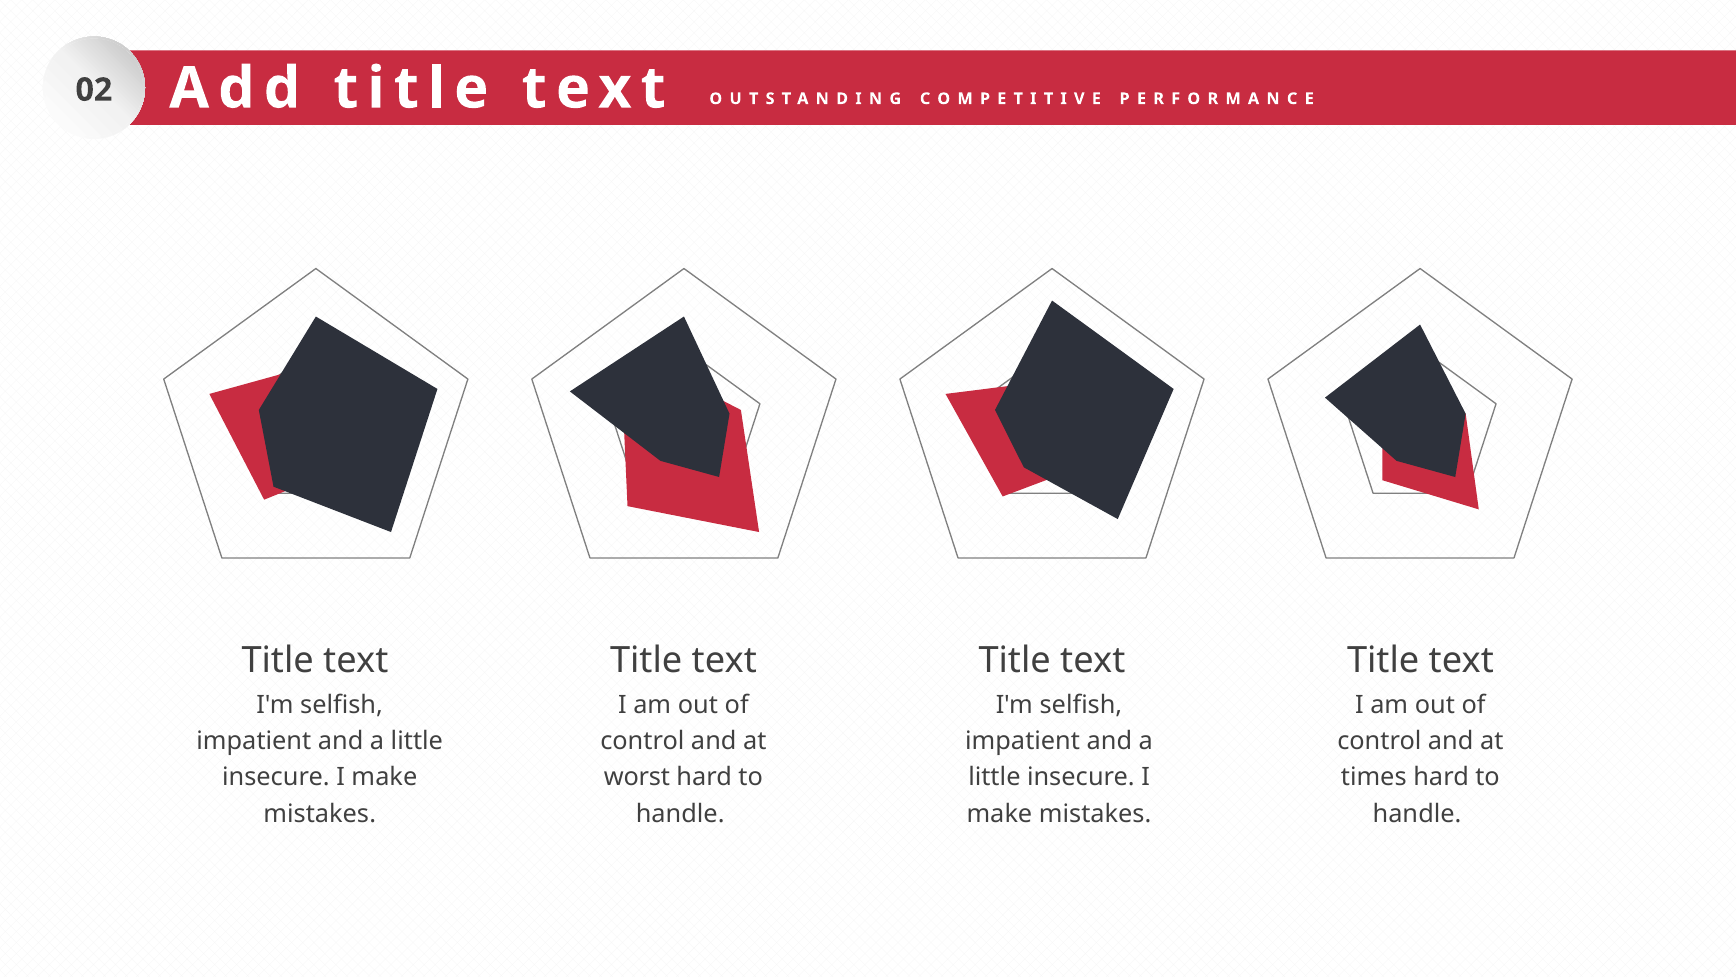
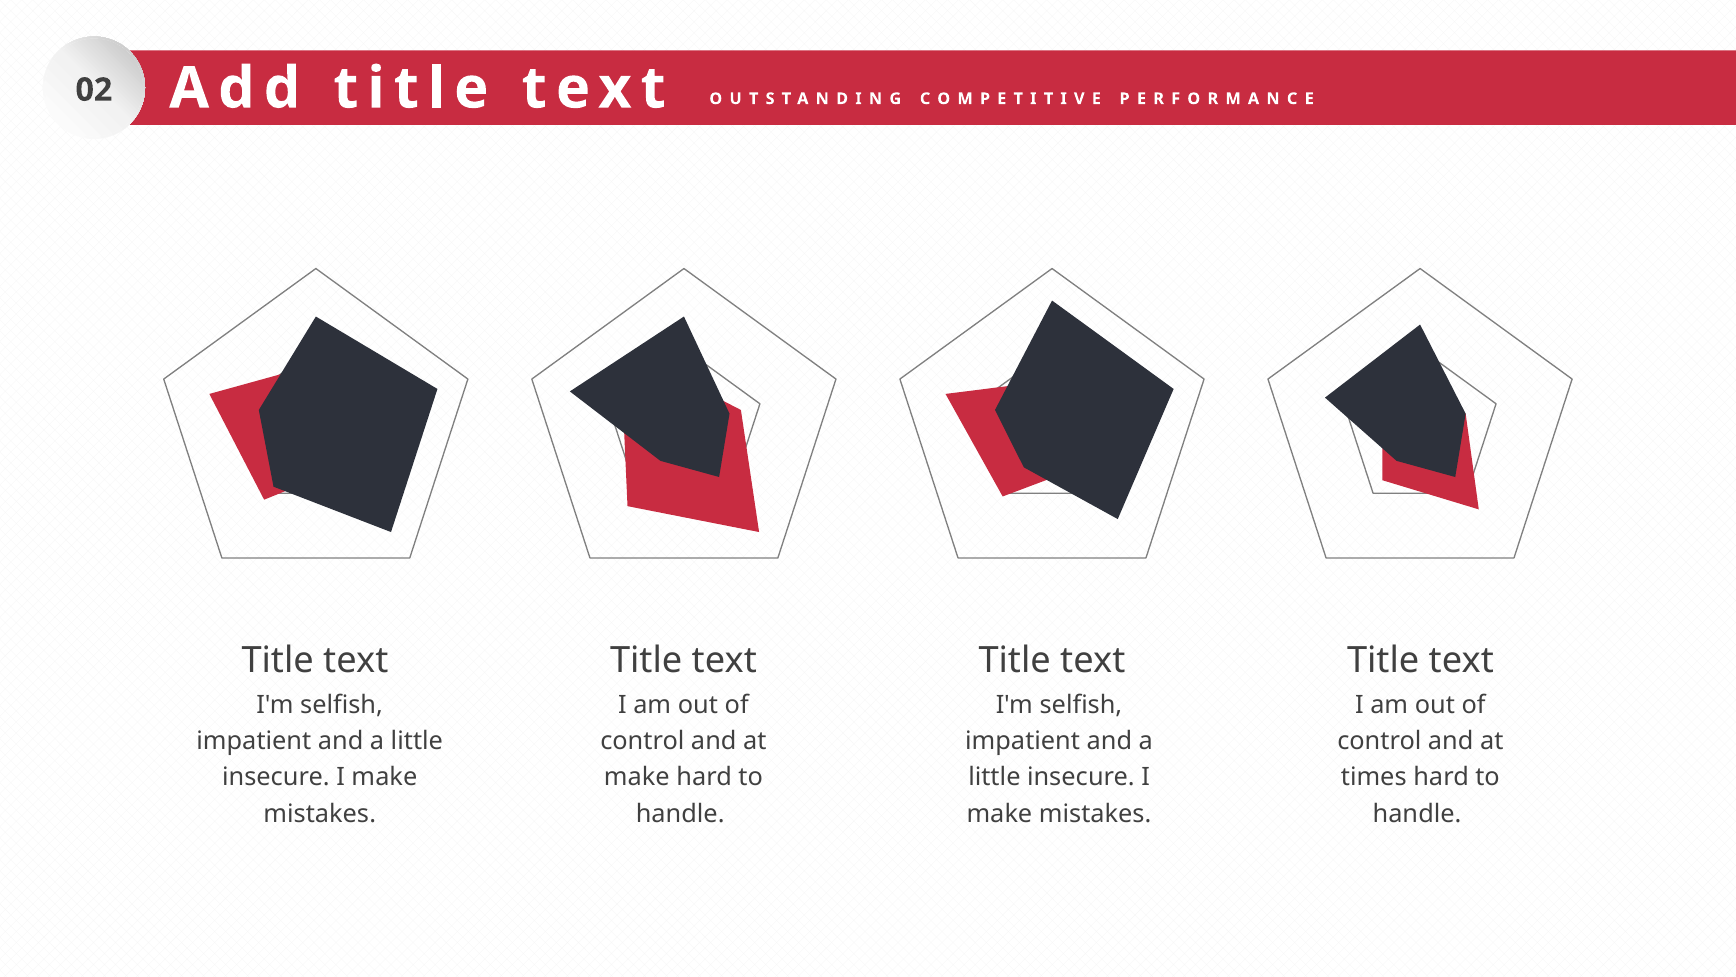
worst at (637, 777): worst -> make
